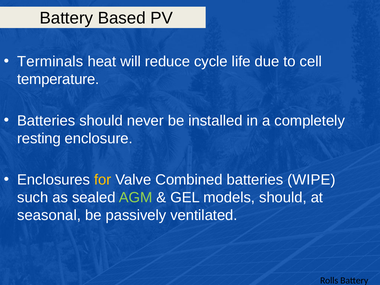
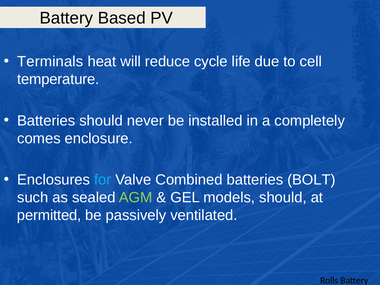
resting: resting -> comes
for colour: yellow -> light blue
WIPE: WIPE -> BOLT
seasonal: seasonal -> permitted
